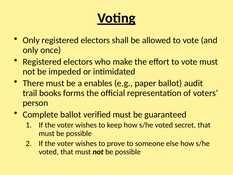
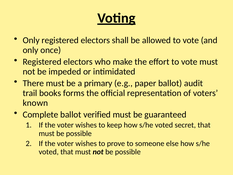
enables: enables -> primary
person: person -> known
